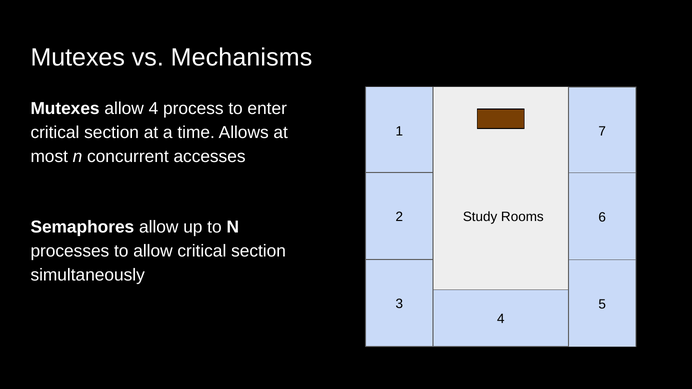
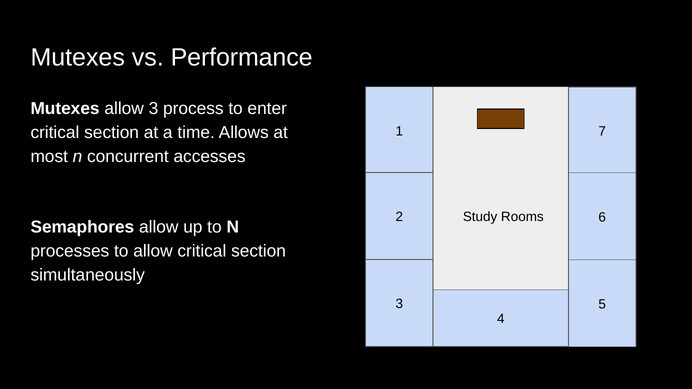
Mechanisms: Mechanisms -> Performance
allow 4: 4 -> 3
